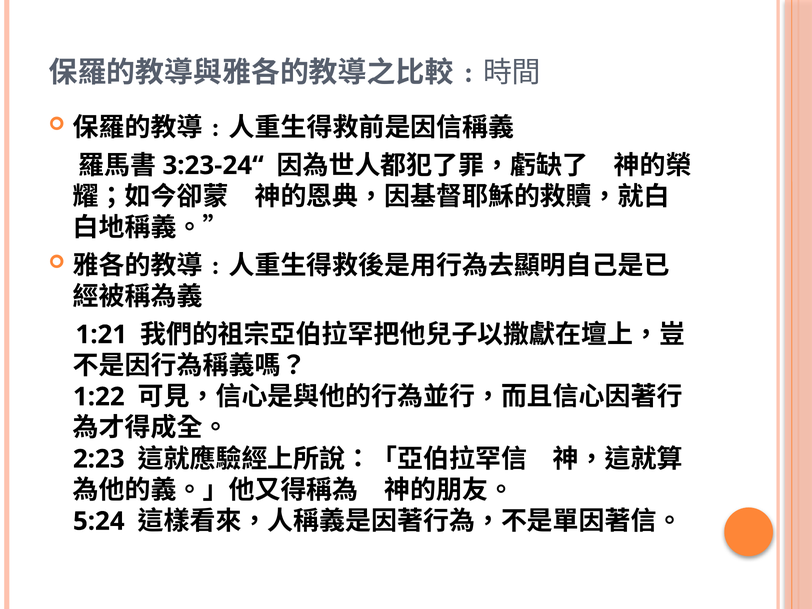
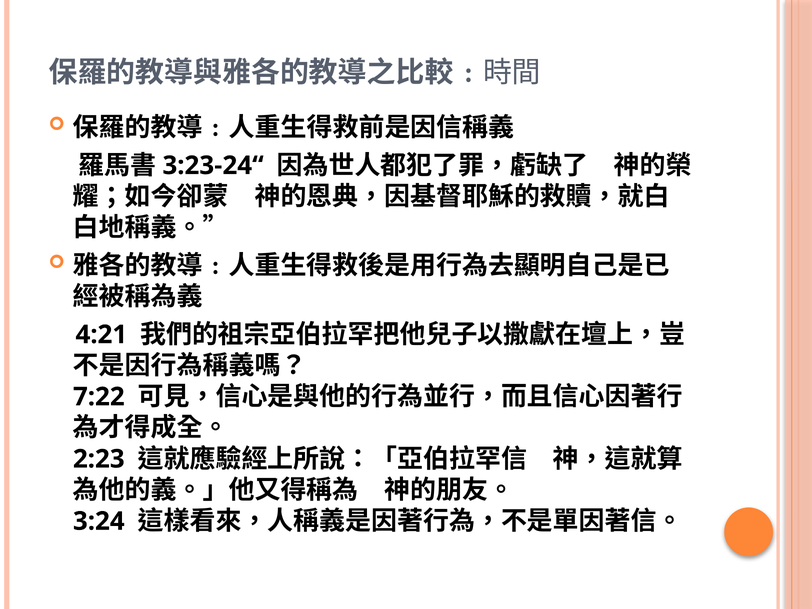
1:21: 1:21 -> 4:21
1:22: 1:22 -> 7:22
5:24: 5:24 -> 3:24
